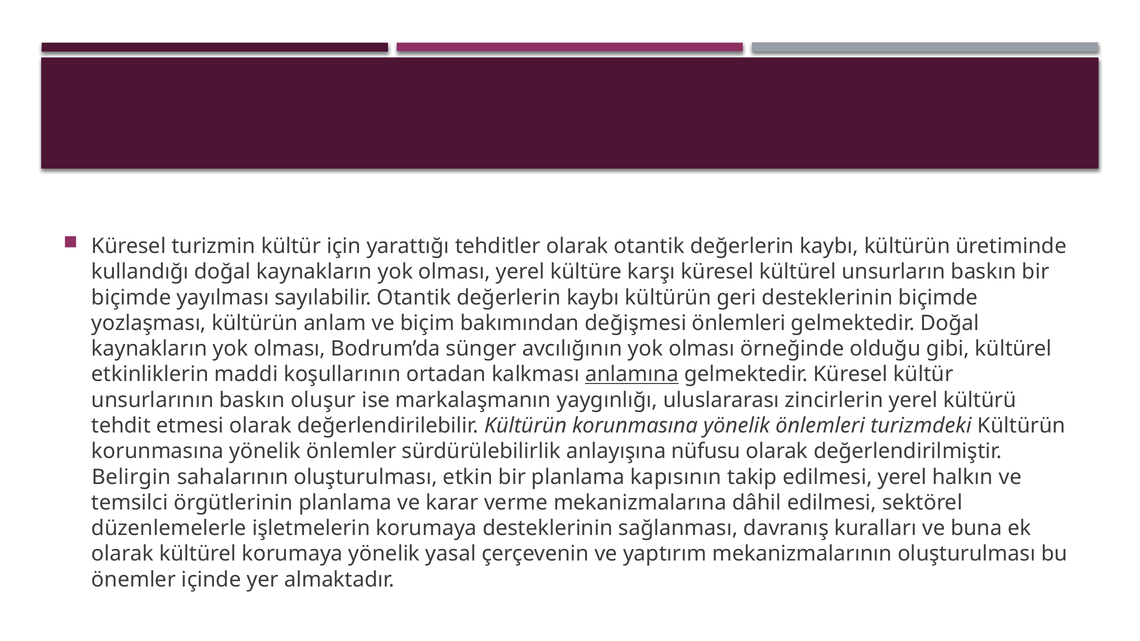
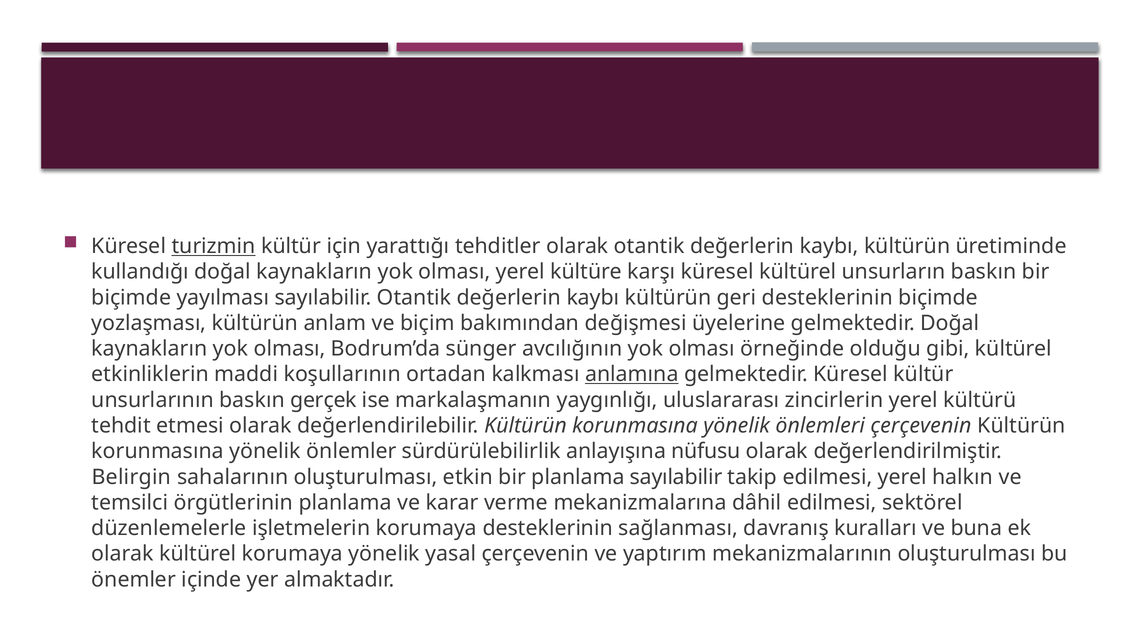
turizmin underline: none -> present
değişmesi önlemleri: önlemleri -> üyelerine
oluşur: oluşur -> gerçek
önlemleri turizmdeki: turizmdeki -> çerçevenin
planlama kapısının: kapısının -> sayılabilir
